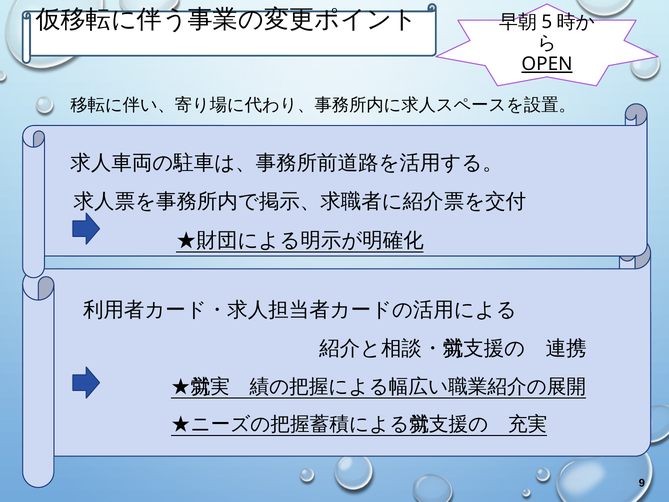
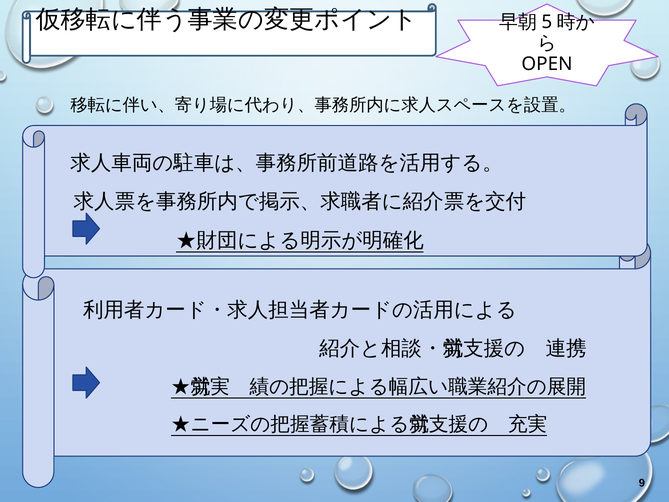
OPEN underline: present -> none
